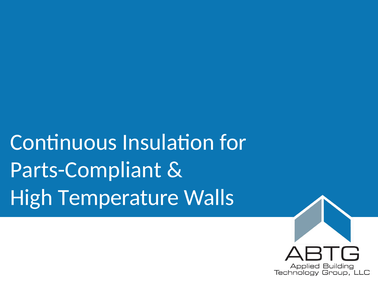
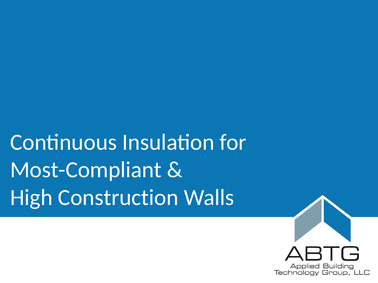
Parts-Compliant: Parts-Compliant -> Most-Compliant
Temperature: Temperature -> Construction
